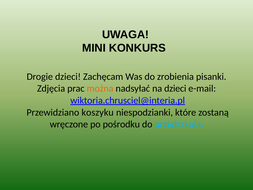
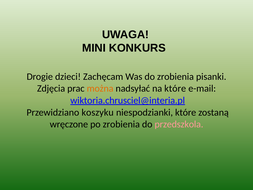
na dzieci: dzieci -> które
po pośrodku: pośrodku -> zrobienia
przedszkola colour: light blue -> pink
